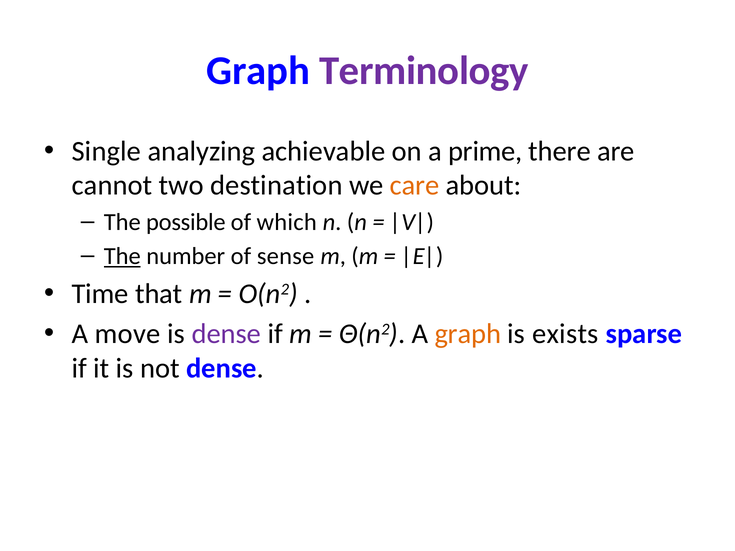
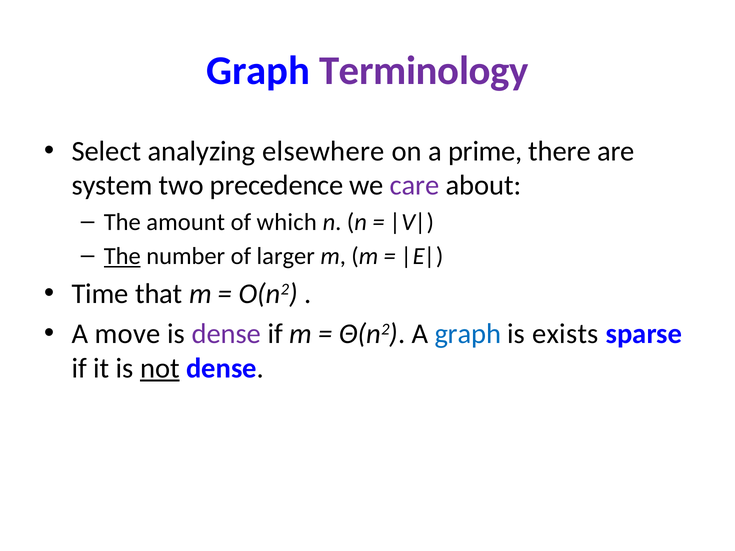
Single: Single -> Select
achievable: achievable -> elsewhere
cannot: cannot -> system
destination: destination -> precedence
care colour: orange -> purple
possible: possible -> amount
sense: sense -> larger
graph at (468, 334) colour: orange -> blue
not underline: none -> present
